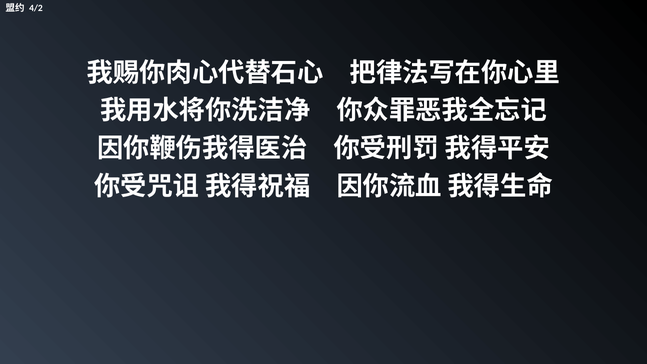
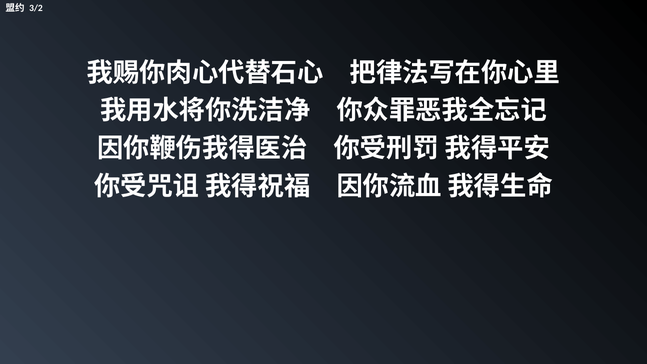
4/2: 4/2 -> 3/2
